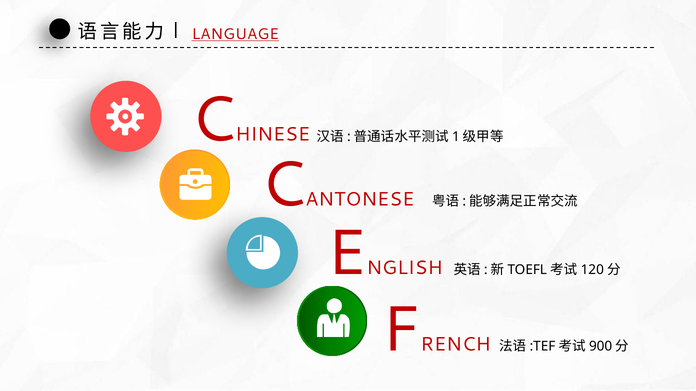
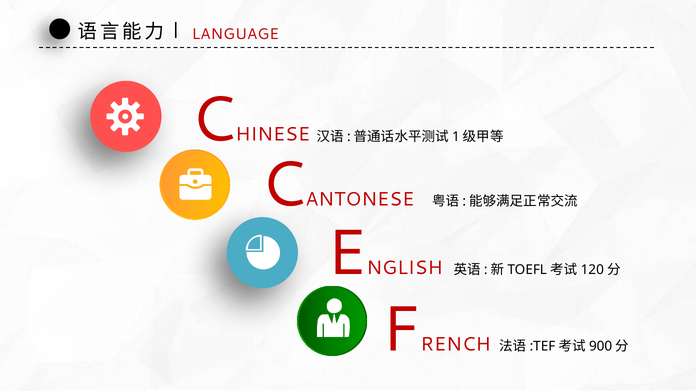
LANGUAGE underline: present -> none
